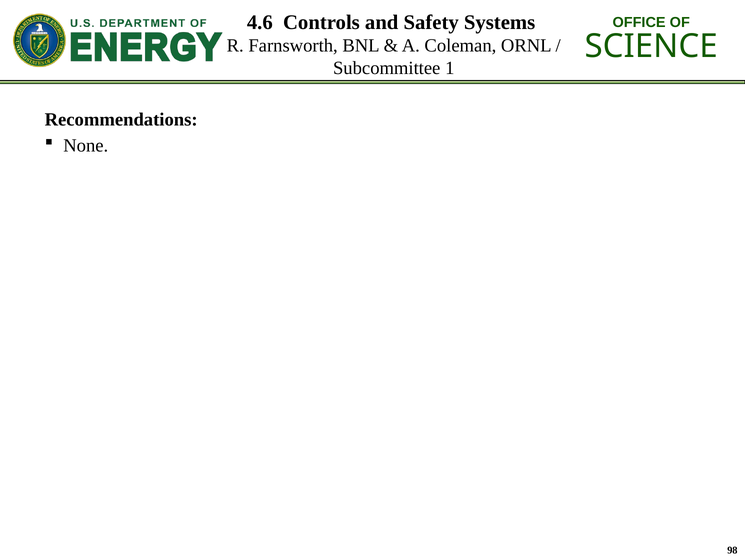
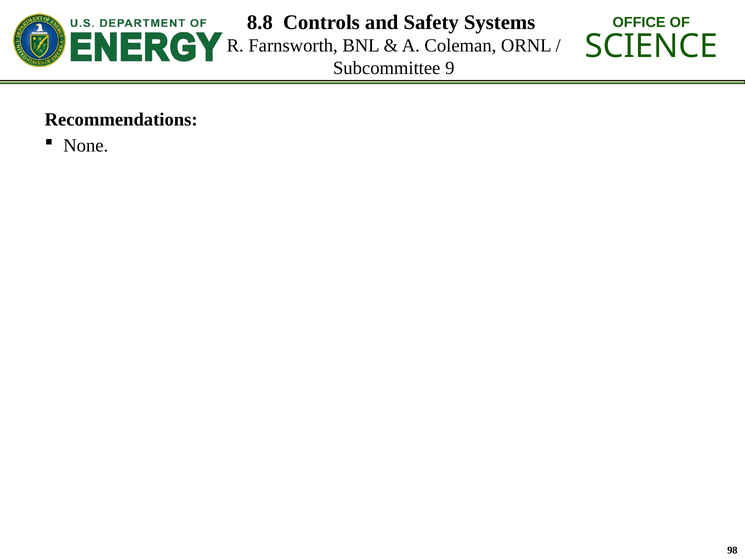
4.6: 4.6 -> 8.8
1: 1 -> 9
